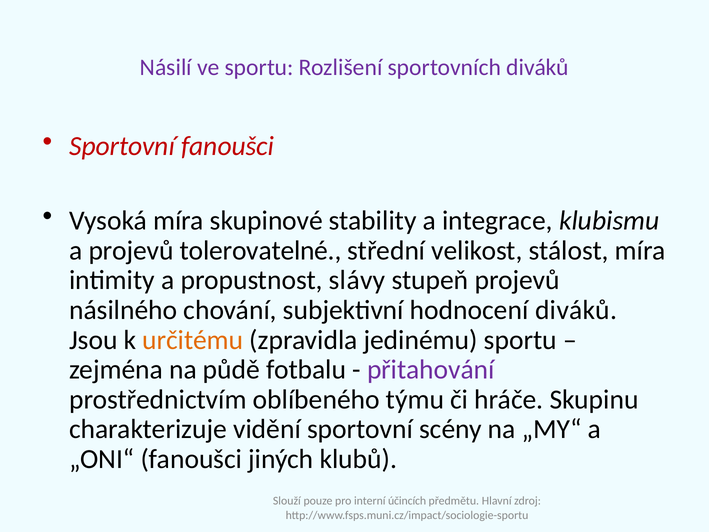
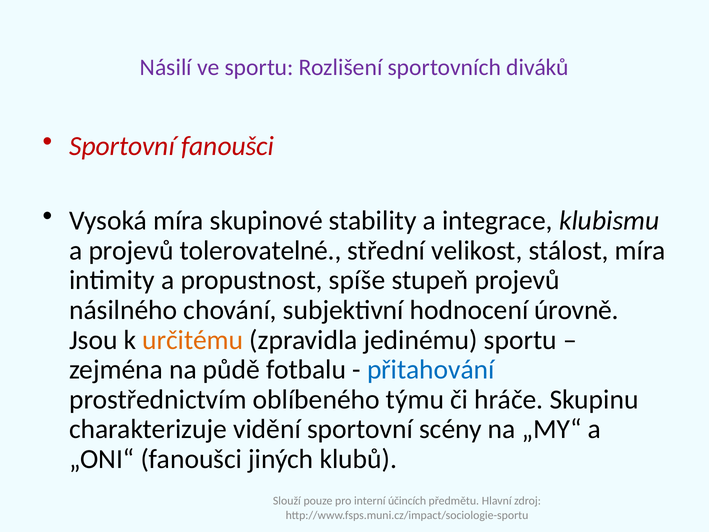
slávy: slávy -> spíše
hodnocení diváků: diváků -> úrovně
přitahování colour: purple -> blue
